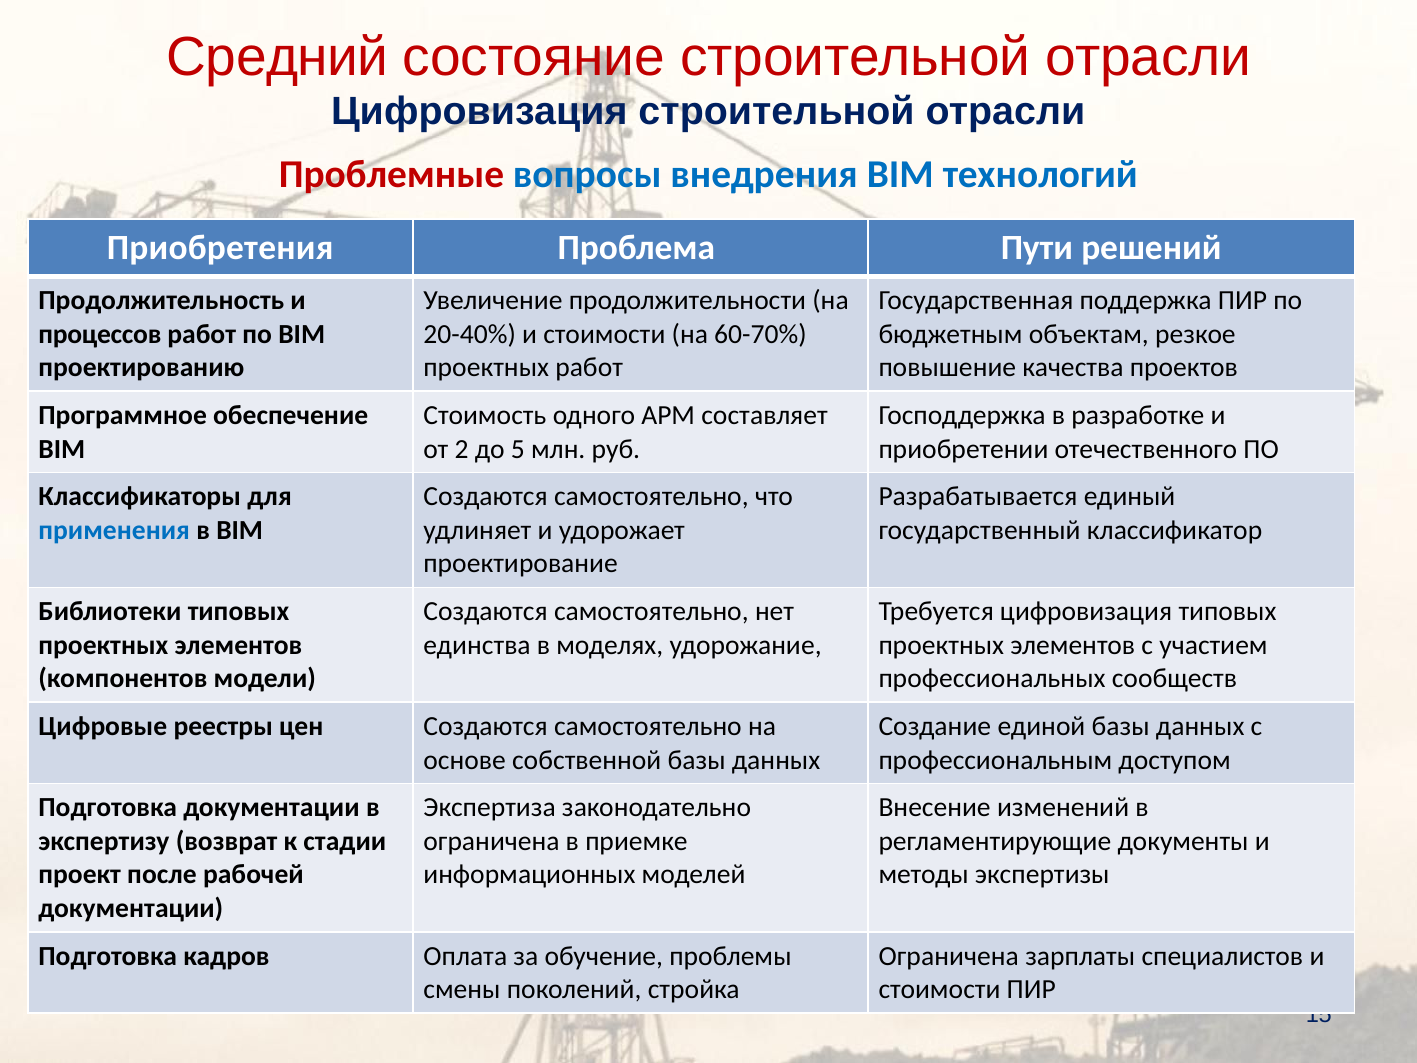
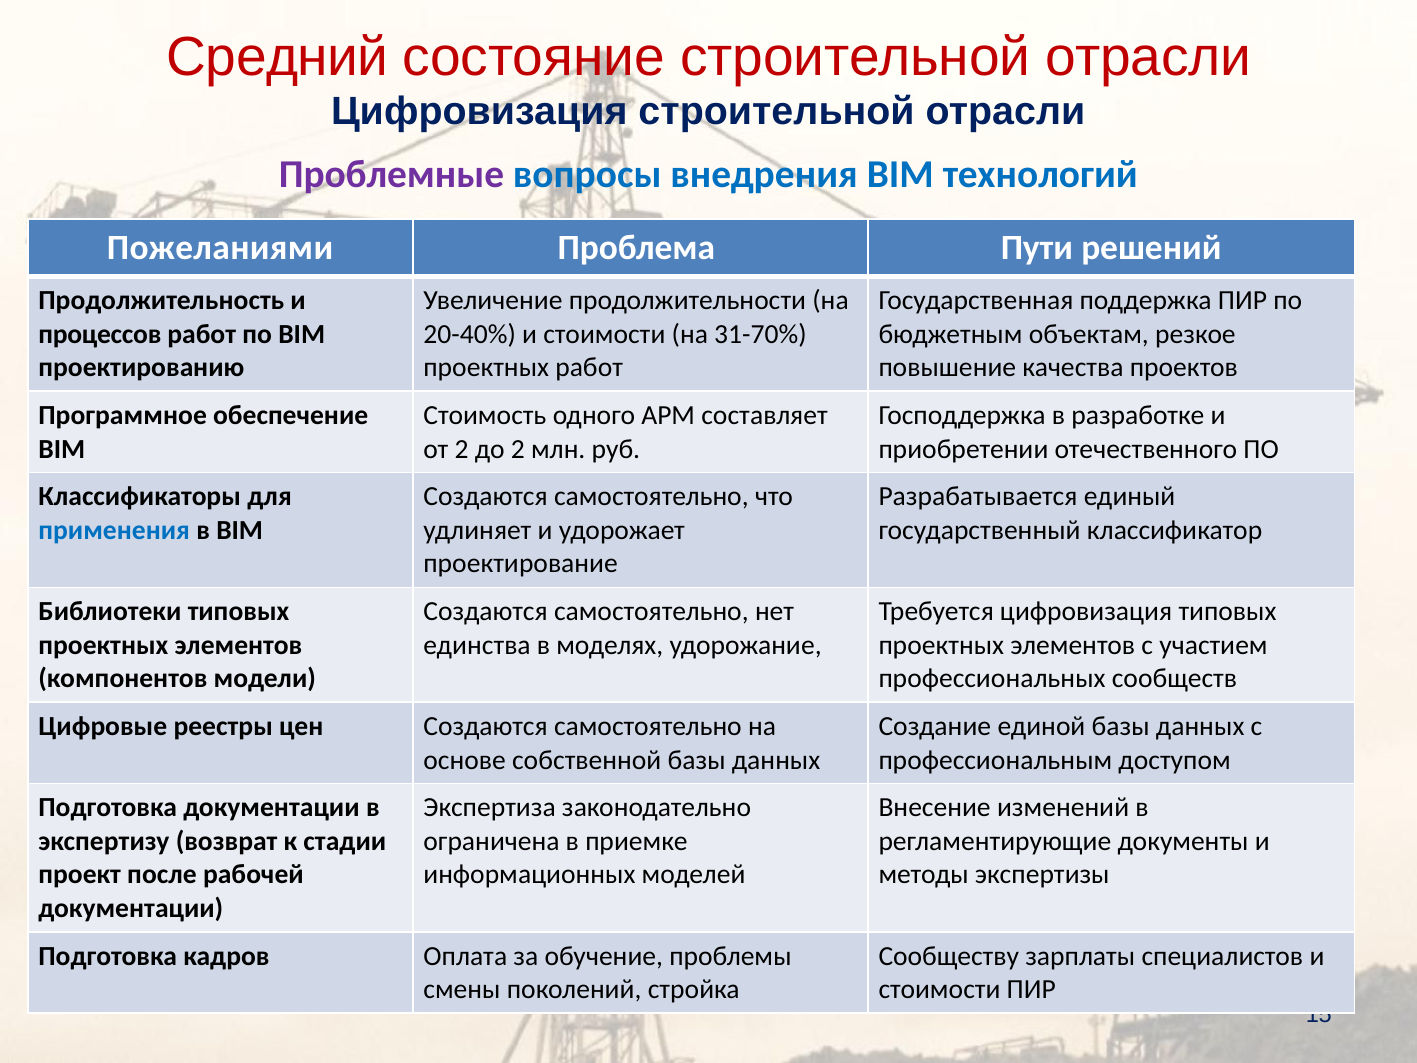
Проблемные colour: red -> purple
Приобретения: Приобретения -> Пожеланиями
60-70%: 60-70% -> 31-70%
до 5: 5 -> 2
Ограничена at (949, 956): Ограничена -> Сообществу
